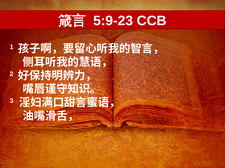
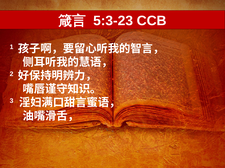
5:9-23: 5:9-23 -> 5:3-23
